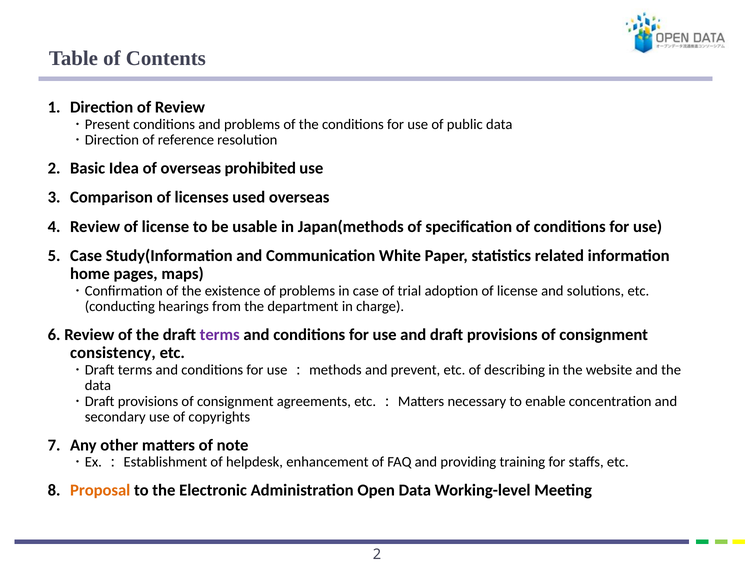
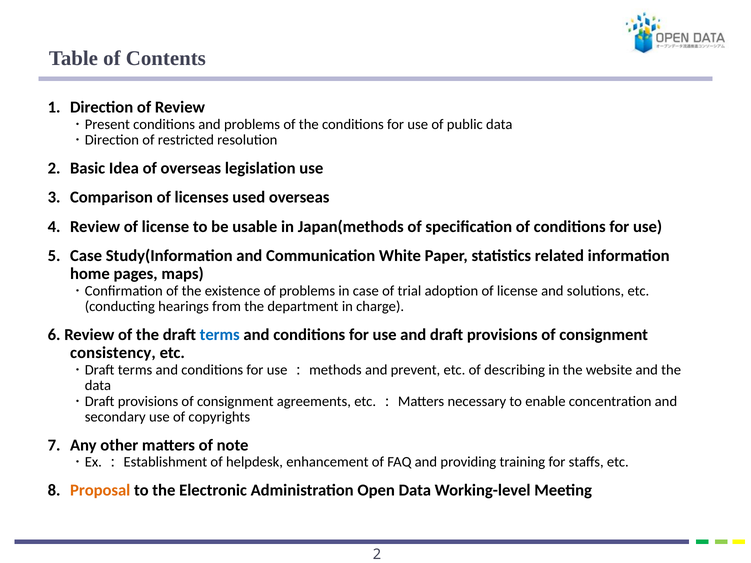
reference: reference -> restricted
prohibited: prohibited -> legislation
terms at (220, 335) colour: purple -> blue
